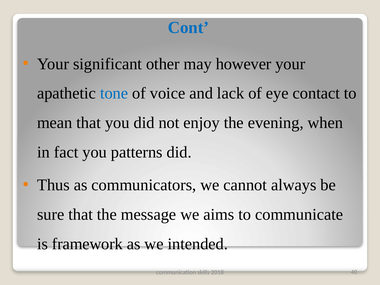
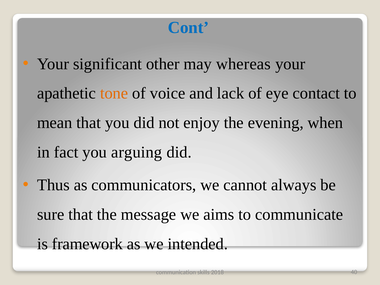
however: however -> whereas
tone colour: blue -> orange
patterns: patterns -> arguing
